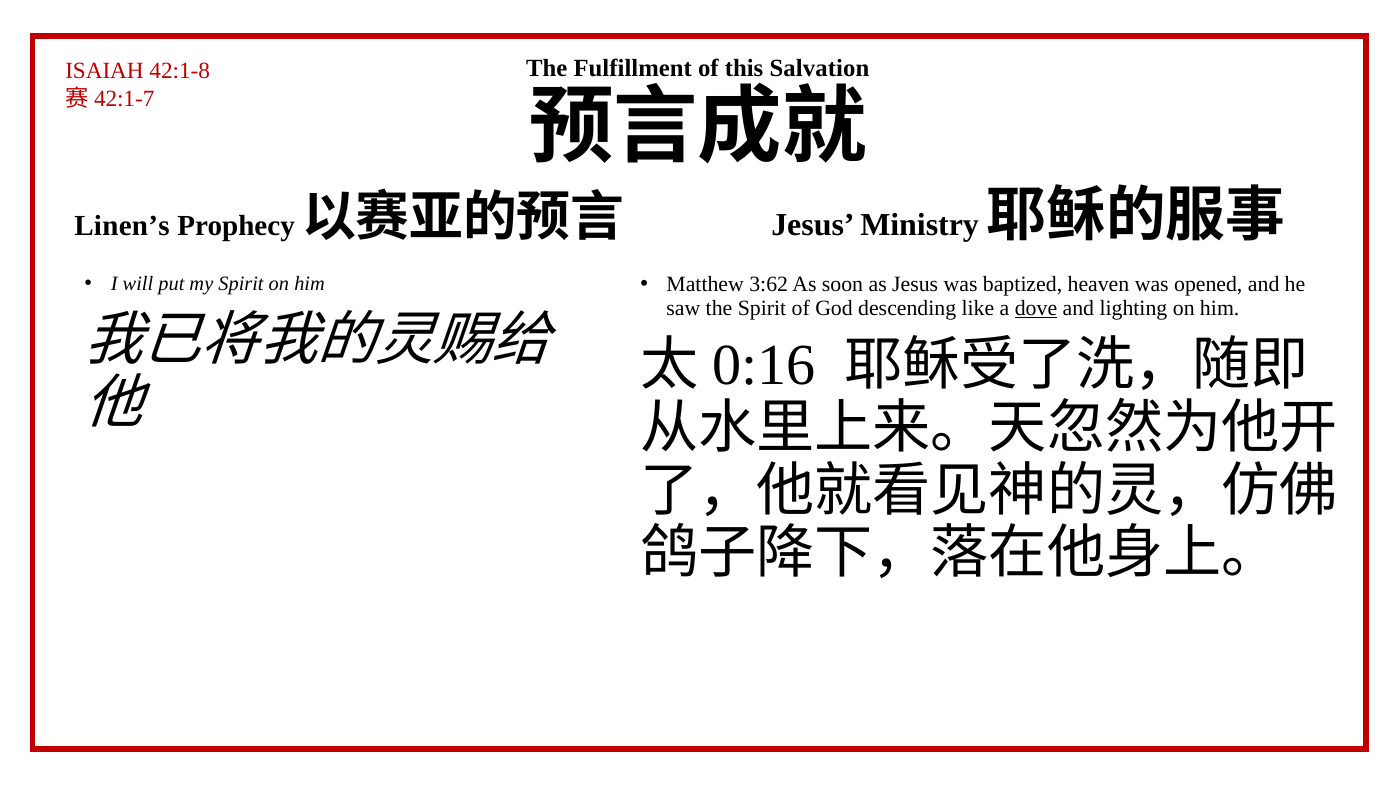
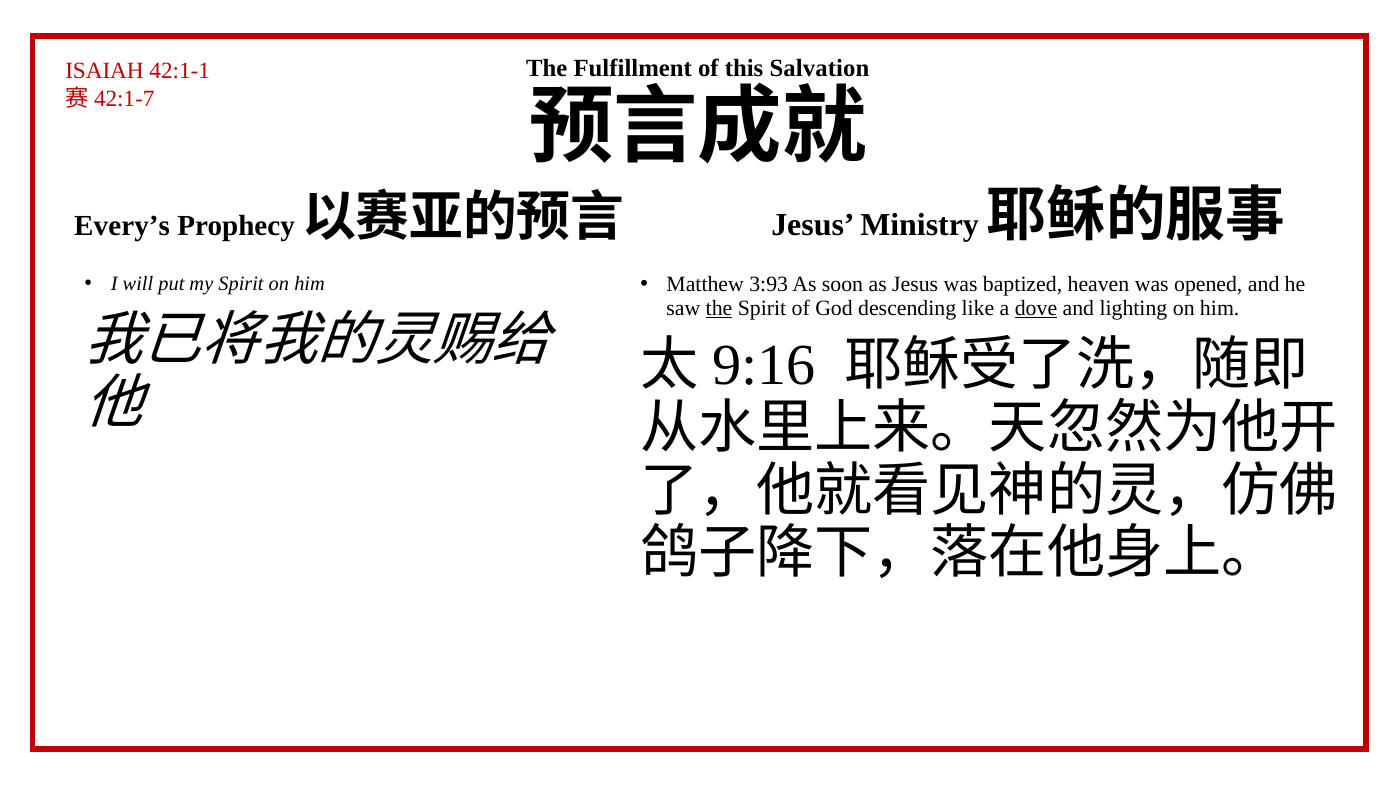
42:1-8: 42:1-8 -> 42:1-1
Linen’s: Linen’s -> Every’s
3:62: 3:62 -> 3:93
the at (719, 308) underline: none -> present
0:16: 0:16 -> 9:16
